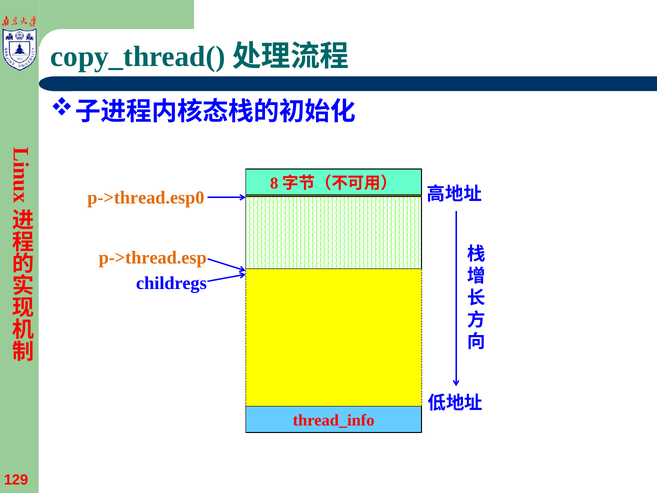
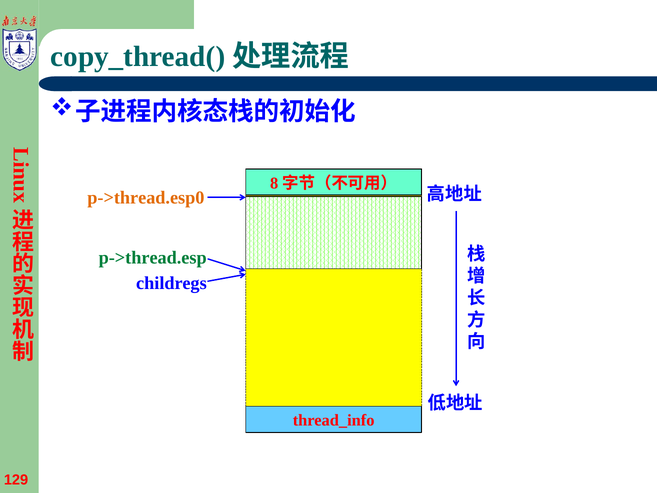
p->thread.esp colour: orange -> green
